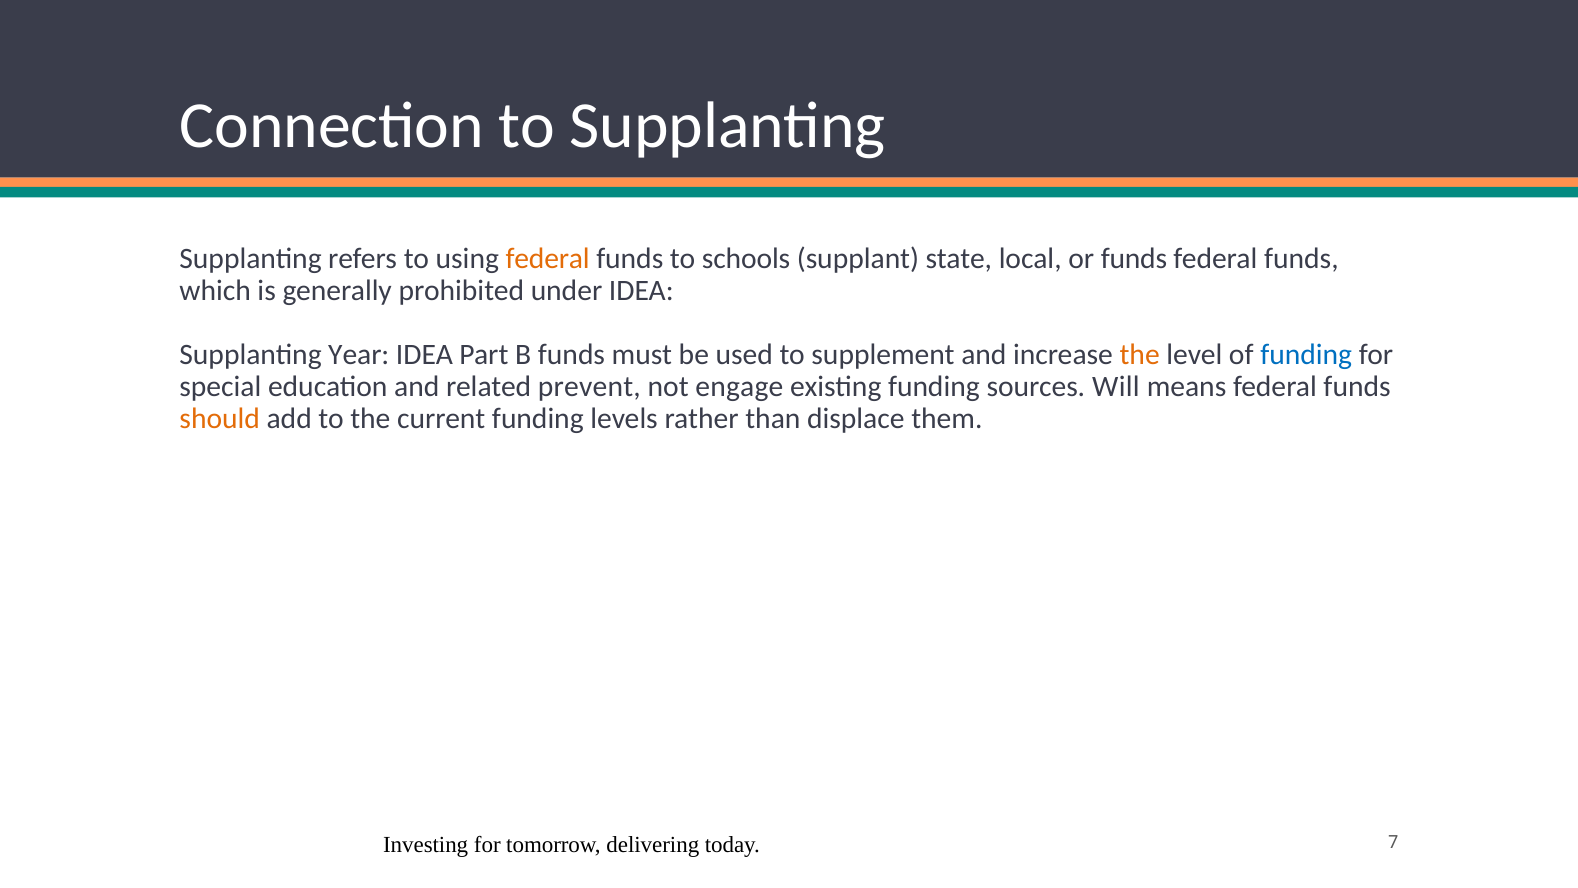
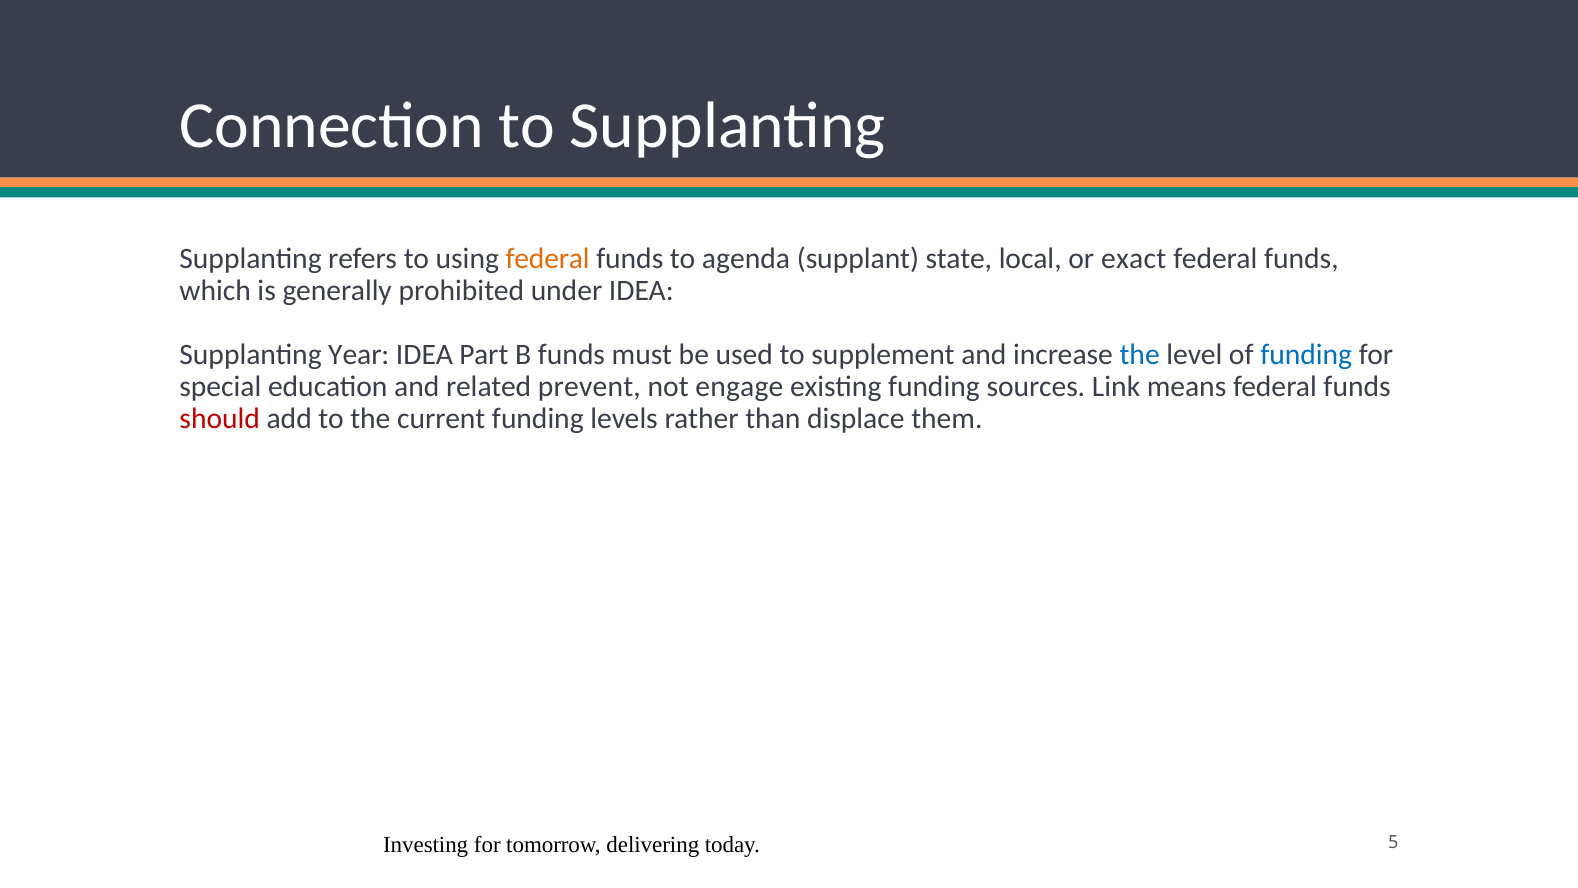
schools: schools -> agenda
or funds: funds -> exact
the at (1140, 354) colour: orange -> blue
Will: Will -> Link
should colour: orange -> red
7: 7 -> 5
